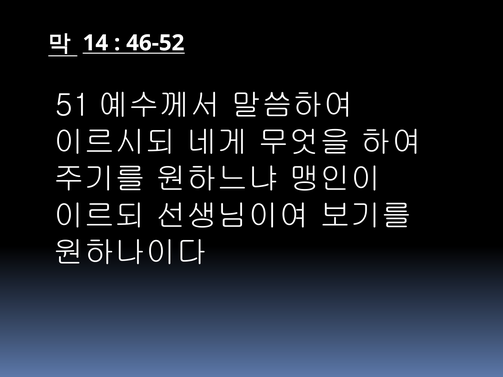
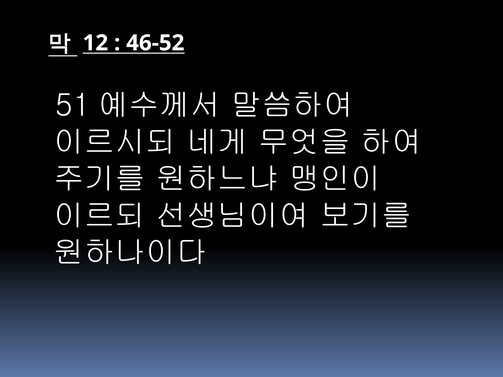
14: 14 -> 12
